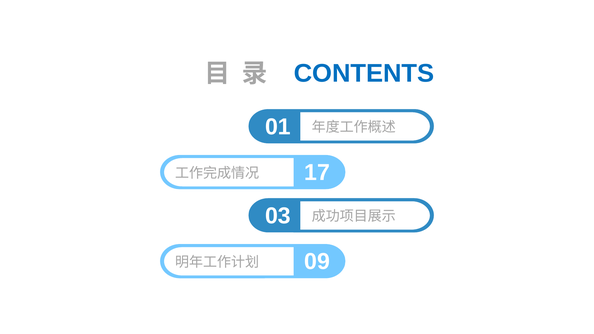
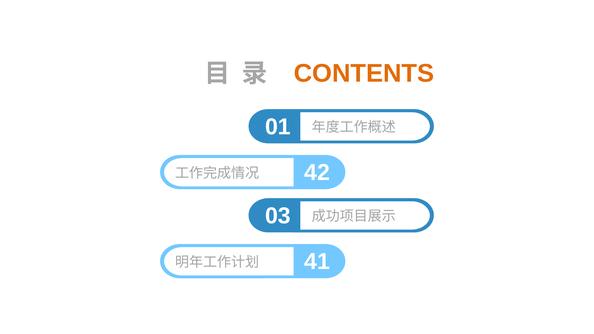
CONTENTS colour: blue -> orange
17: 17 -> 42
09: 09 -> 41
